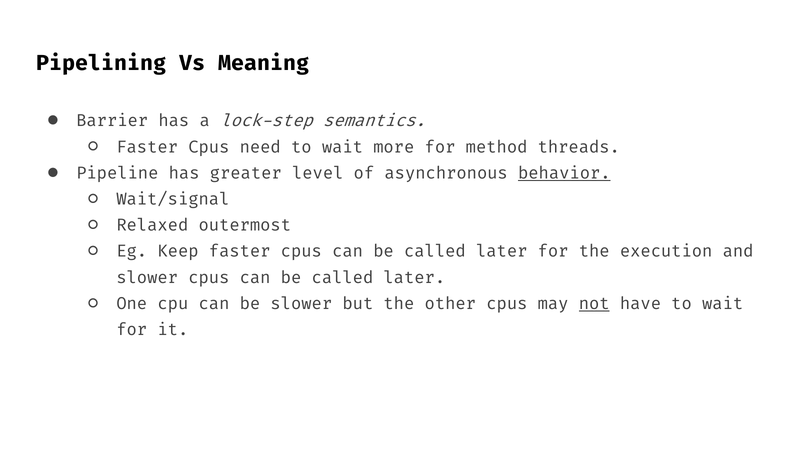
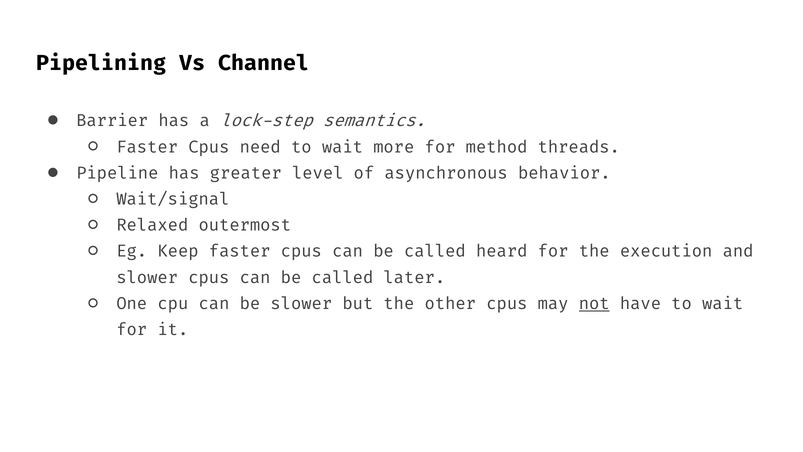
Meaning: Meaning -> Channel
behavior underline: present -> none
later at (502, 251): later -> heard
